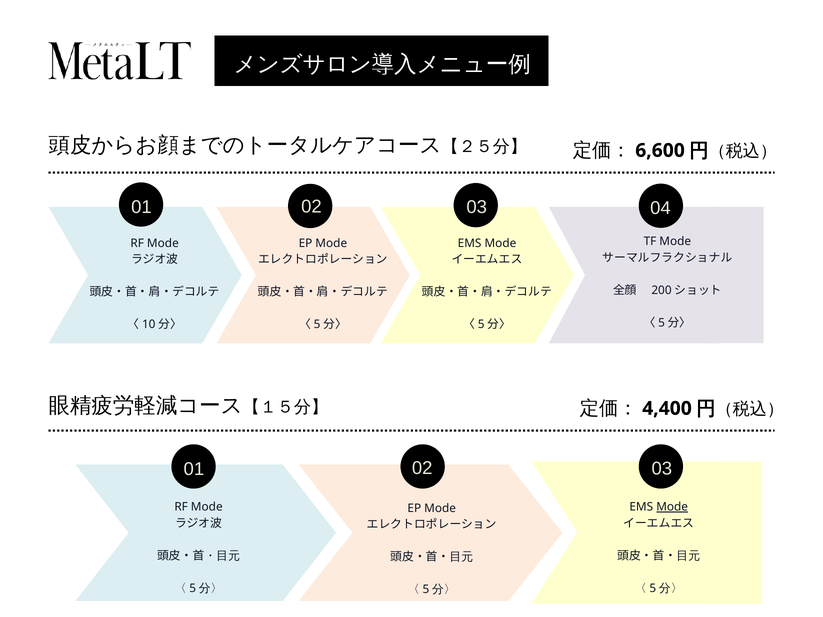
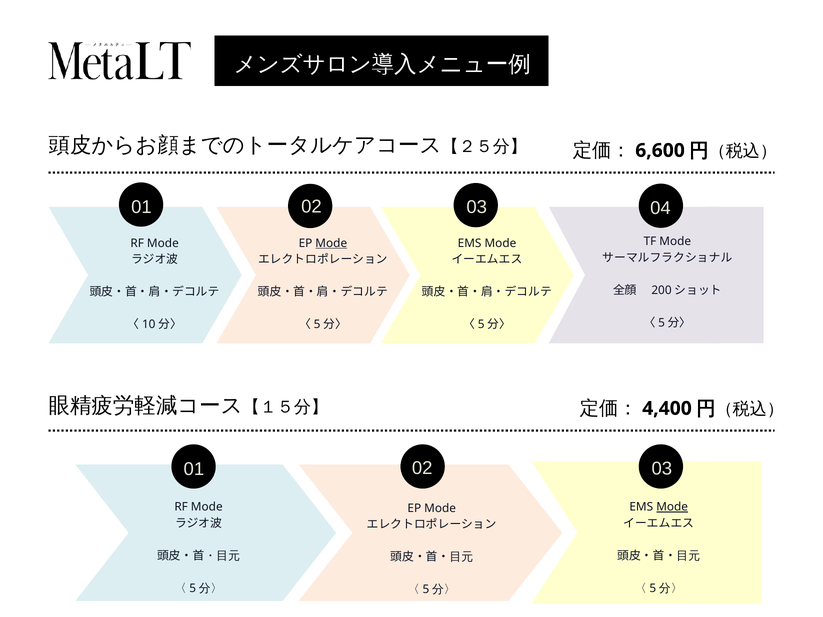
Mode at (331, 243) underline: none -> present
